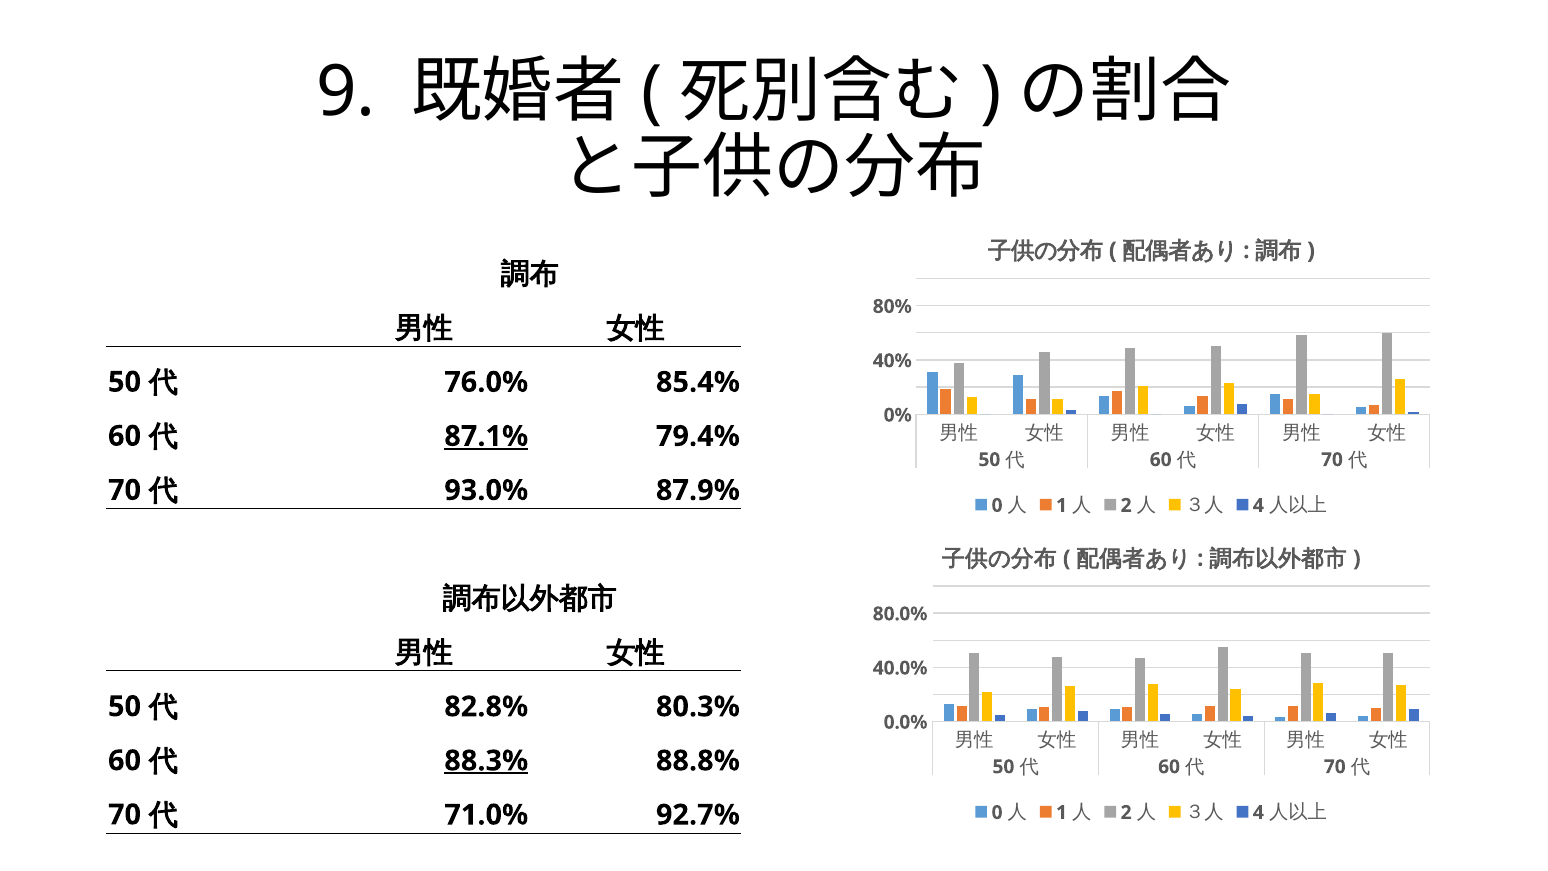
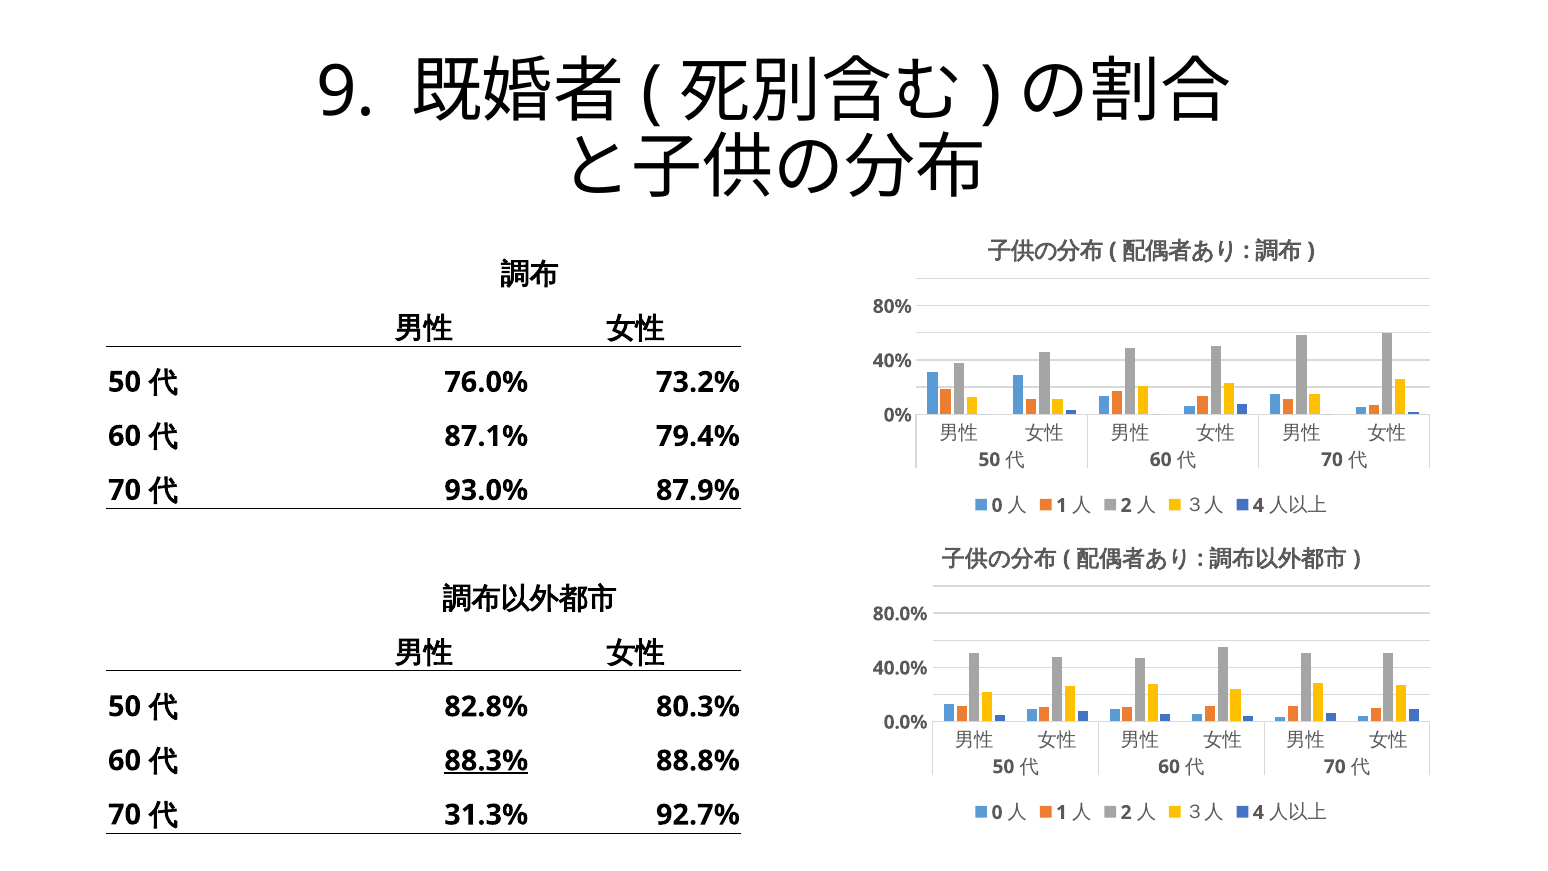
85.4%: 85.4% -> 73.2%
87.1% underline: present -> none
71.0%: 71.0% -> 31.3%
